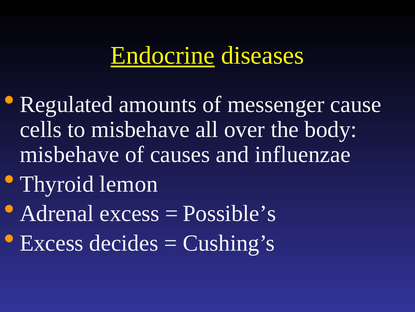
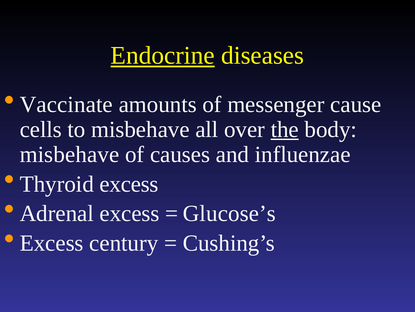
Regulated: Regulated -> Vaccinate
the underline: none -> present
Thyroid lemon: lemon -> excess
Possible’s: Possible’s -> Glucose’s
decides: decides -> century
